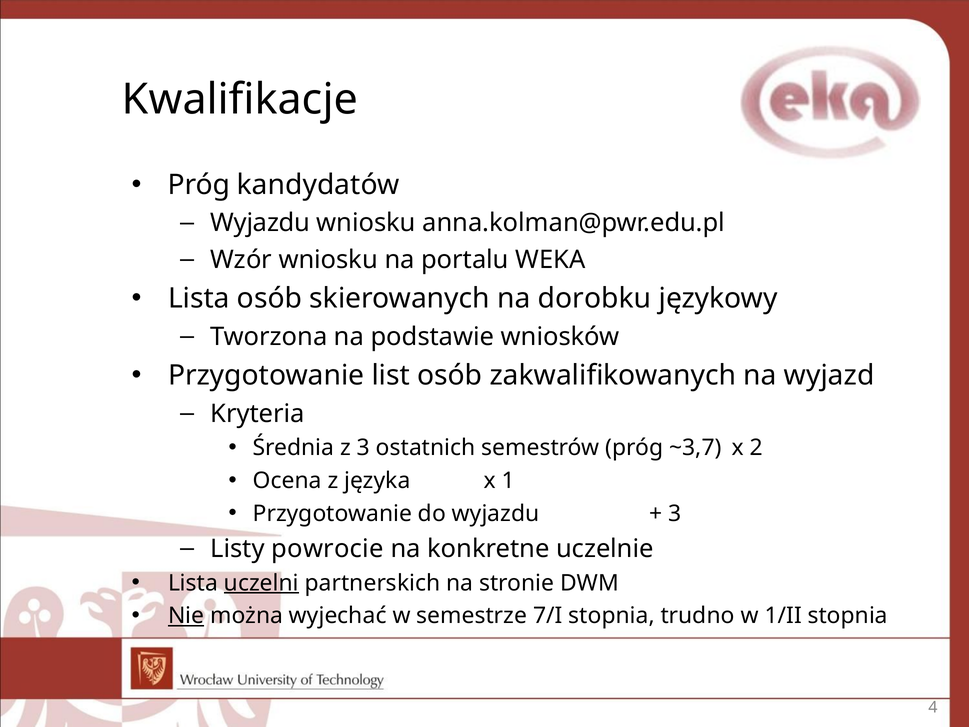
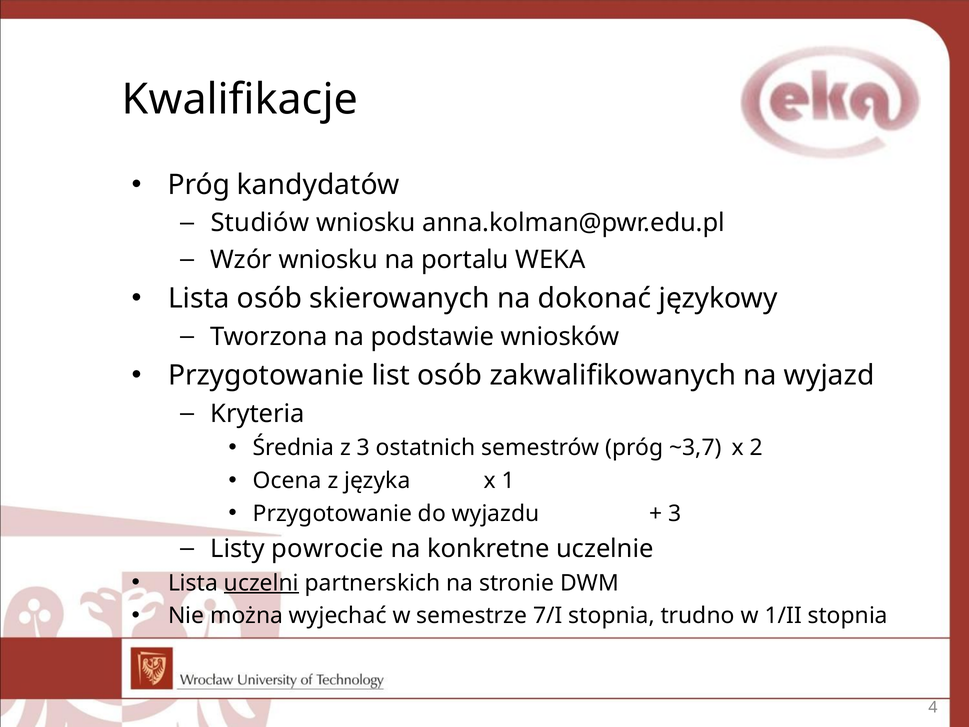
Wyjazdu at (260, 223): Wyjazdu -> Studiów
dorobku: dorobku -> dokonać
Nie underline: present -> none
